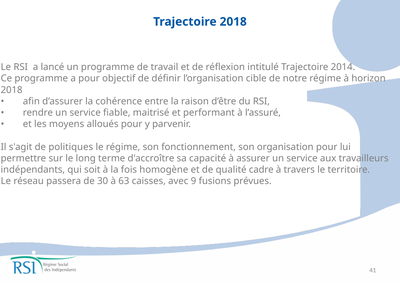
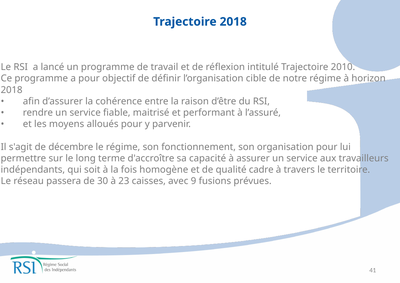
2014: 2014 -> 2010
politiques: politiques -> décembre
63: 63 -> 23
